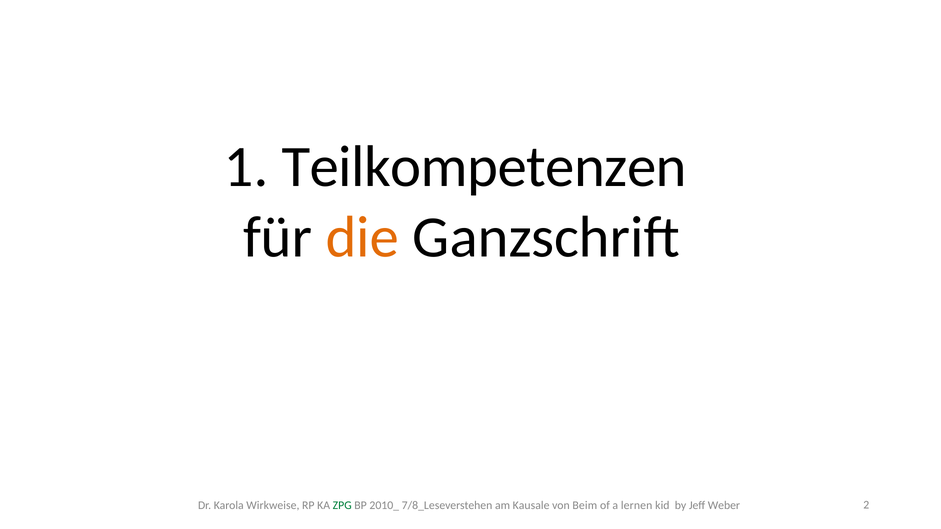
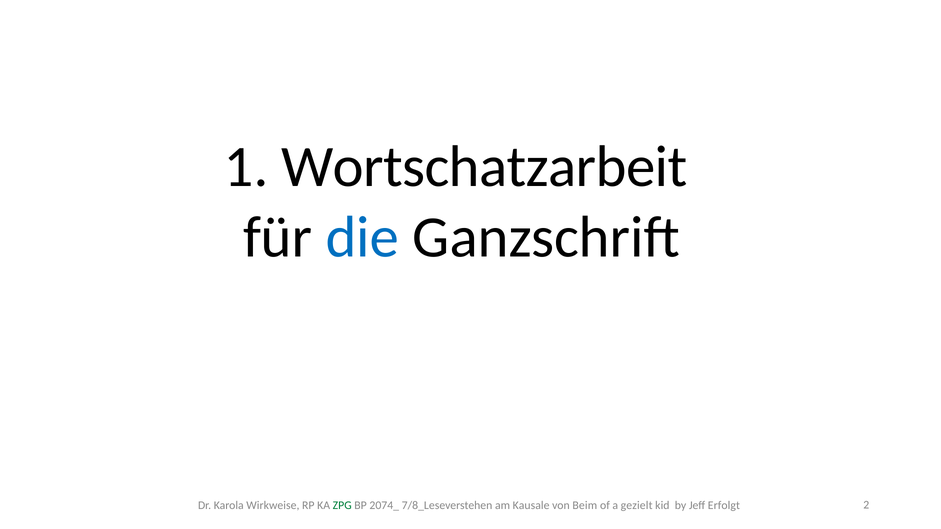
Teilkompetenzen: Teilkompetenzen -> Wortschatzarbeit
die colour: orange -> blue
2010_: 2010_ -> 2074_
lernen: lernen -> gezielt
Weber: Weber -> Erfolgt
